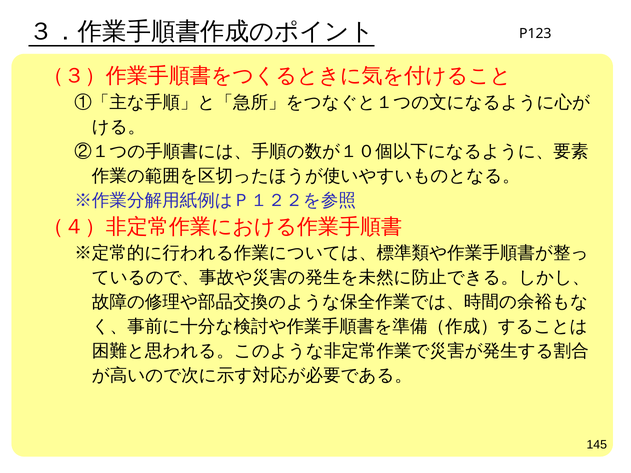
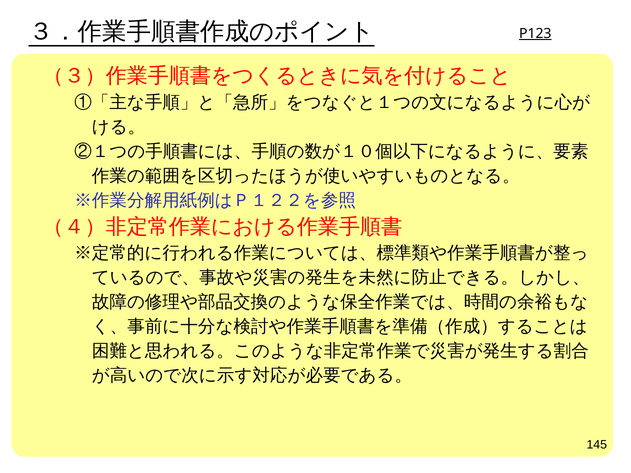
P123 underline: none -> present
